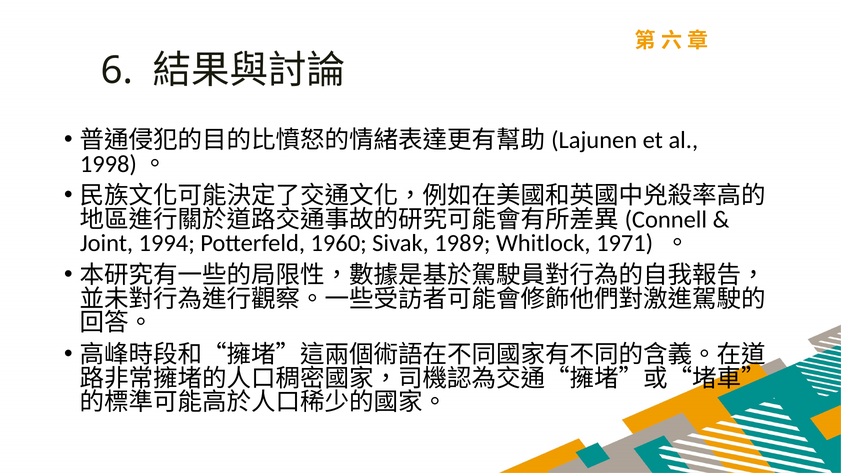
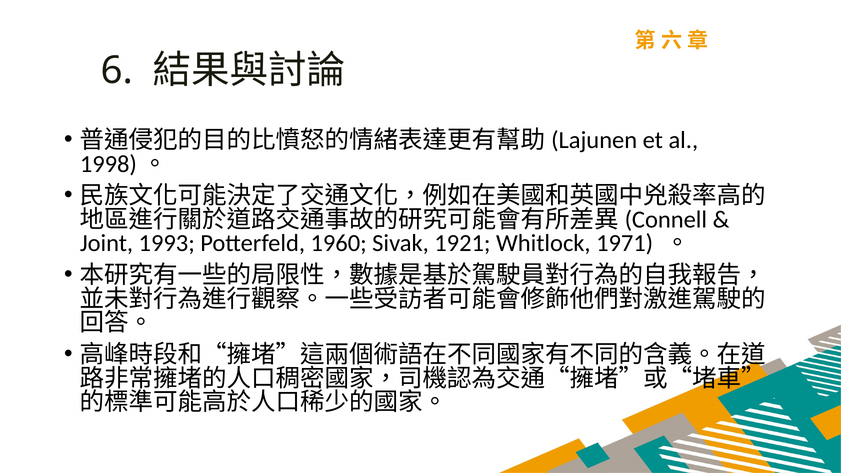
1994: 1994 -> 1993
1989: 1989 -> 1921
